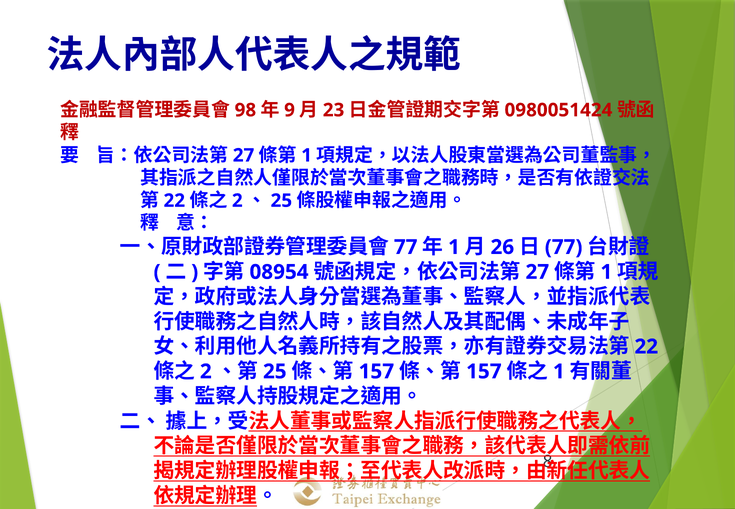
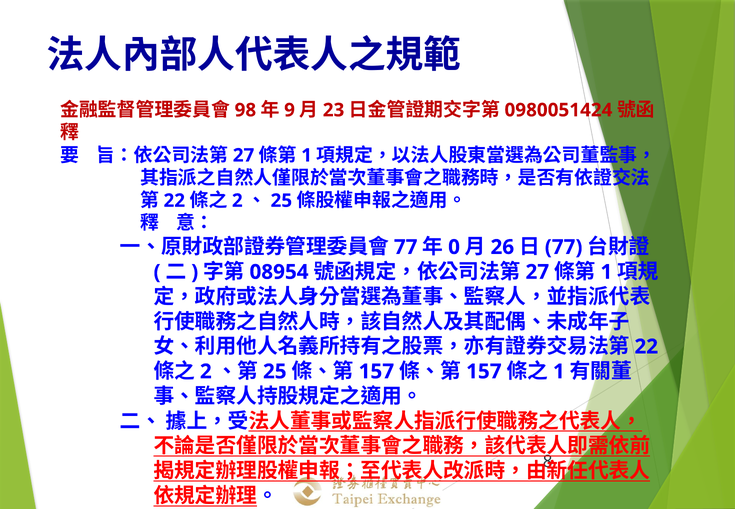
1 at (454, 247): 1 -> 0
